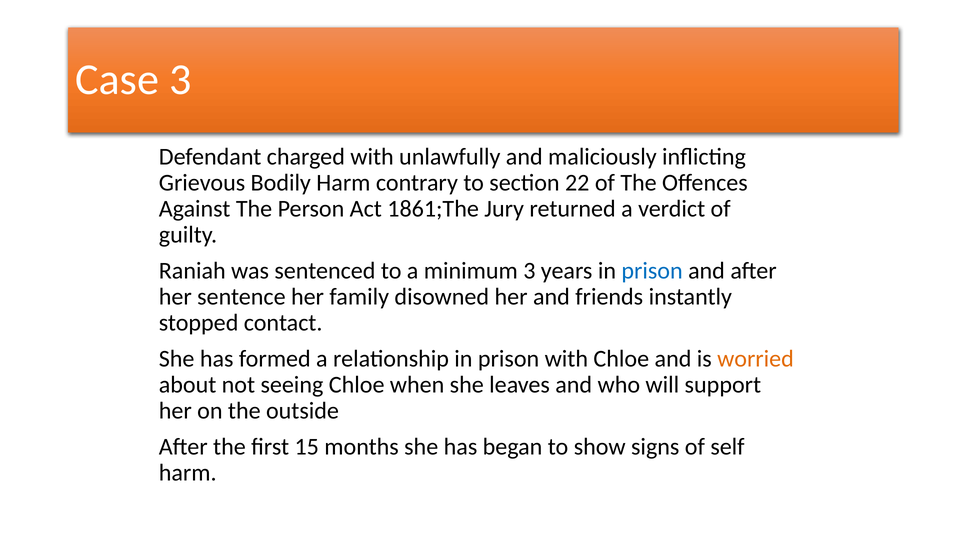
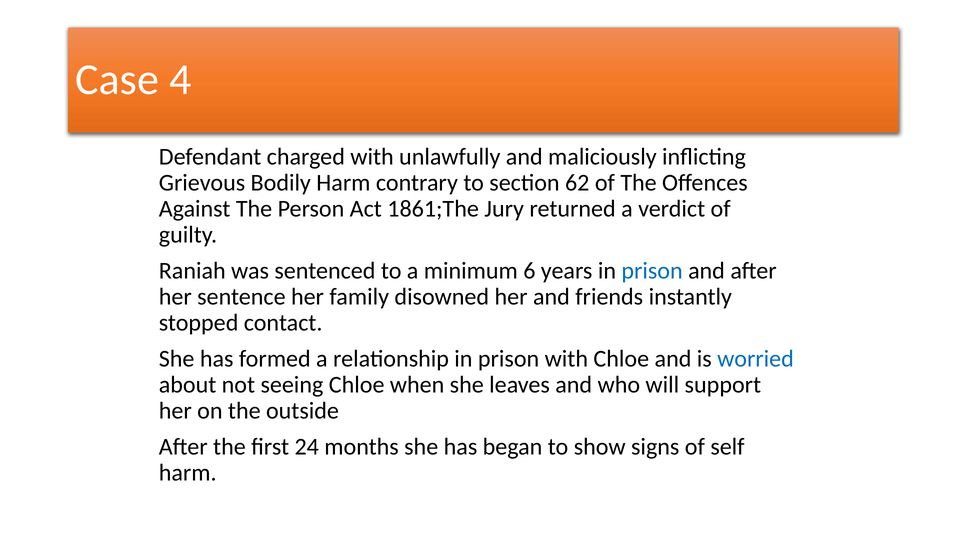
Case 3: 3 -> 4
22: 22 -> 62
minimum 3: 3 -> 6
worried colour: orange -> blue
15: 15 -> 24
